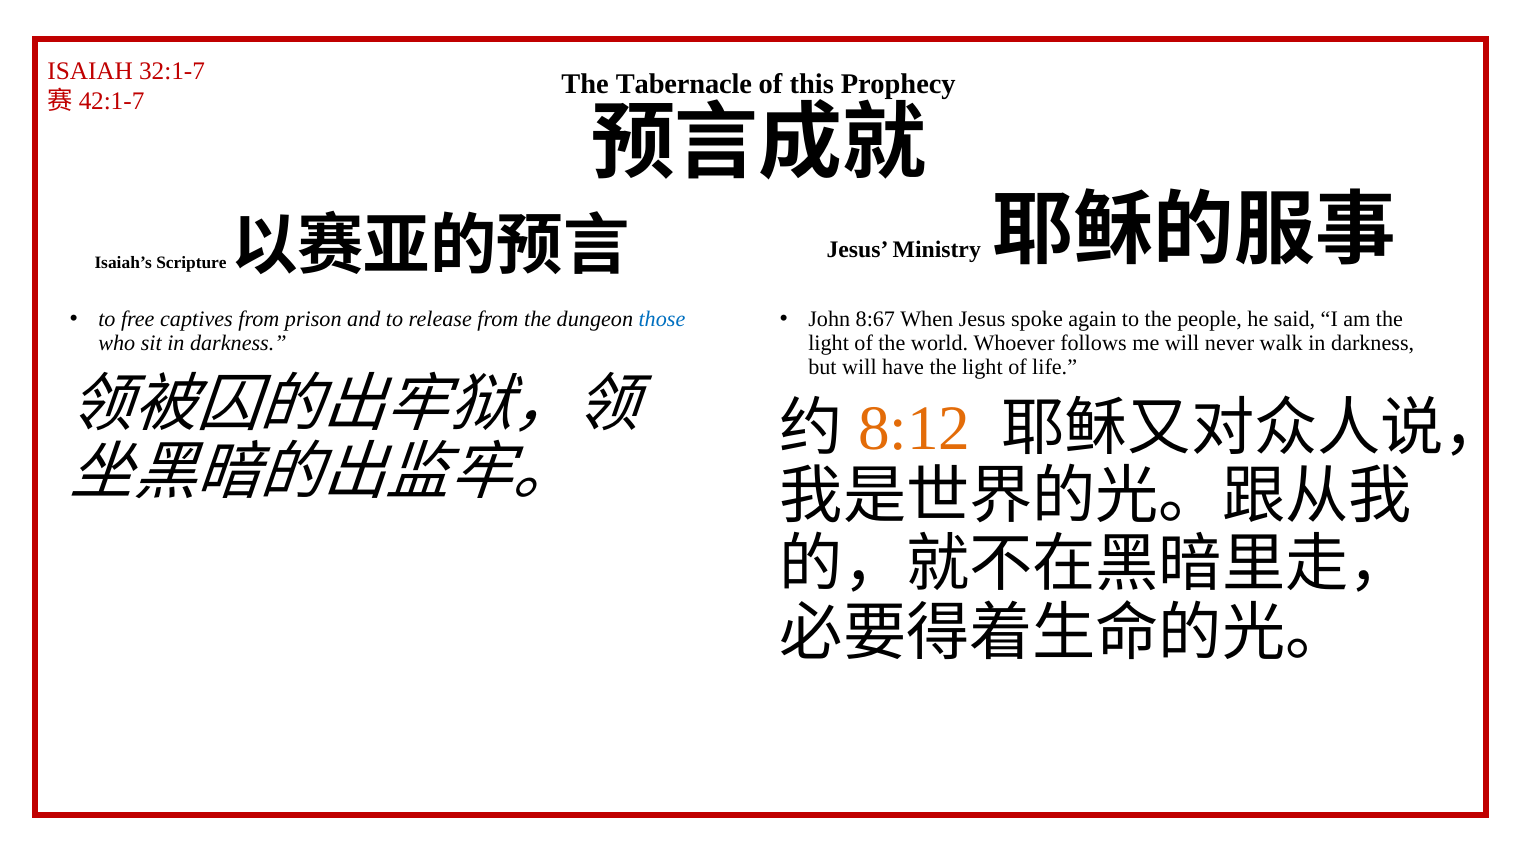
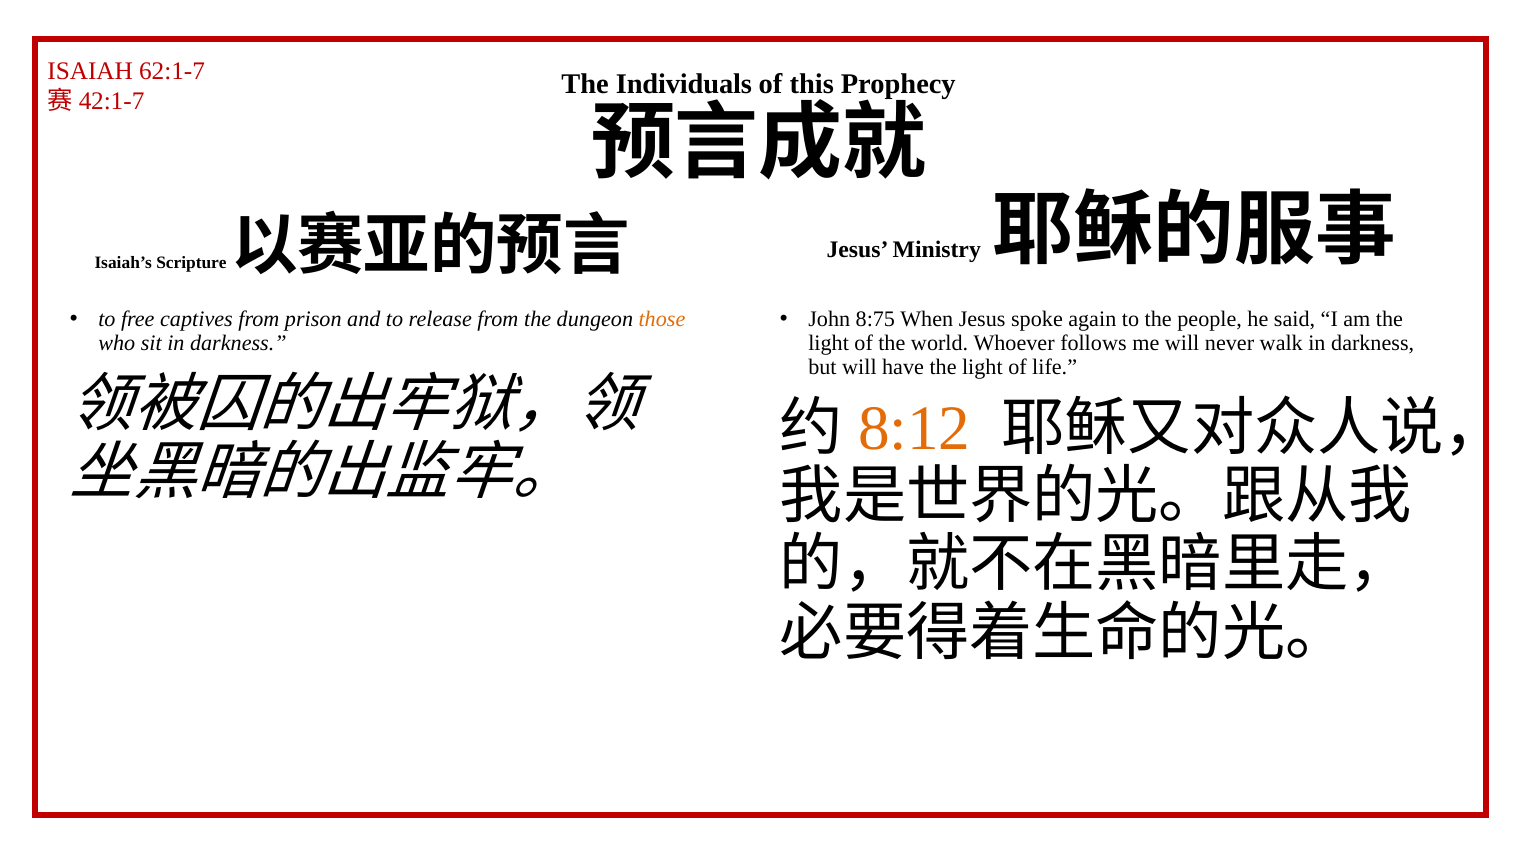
32:1-7: 32:1-7 -> 62:1-7
Tabernacle: Tabernacle -> Individuals
those colour: blue -> orange
8:67: 8:67 -> 8:75
